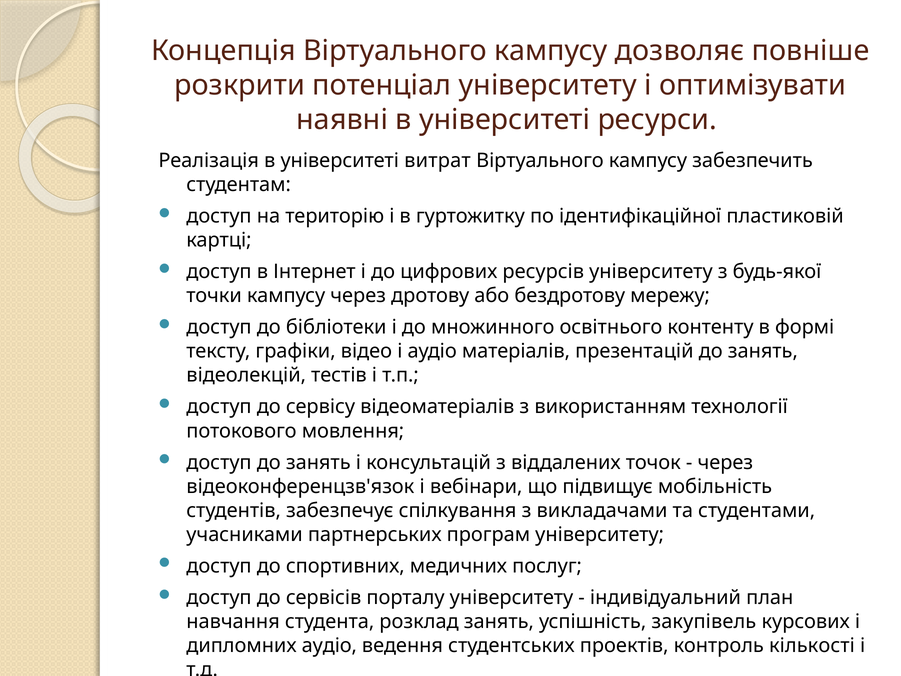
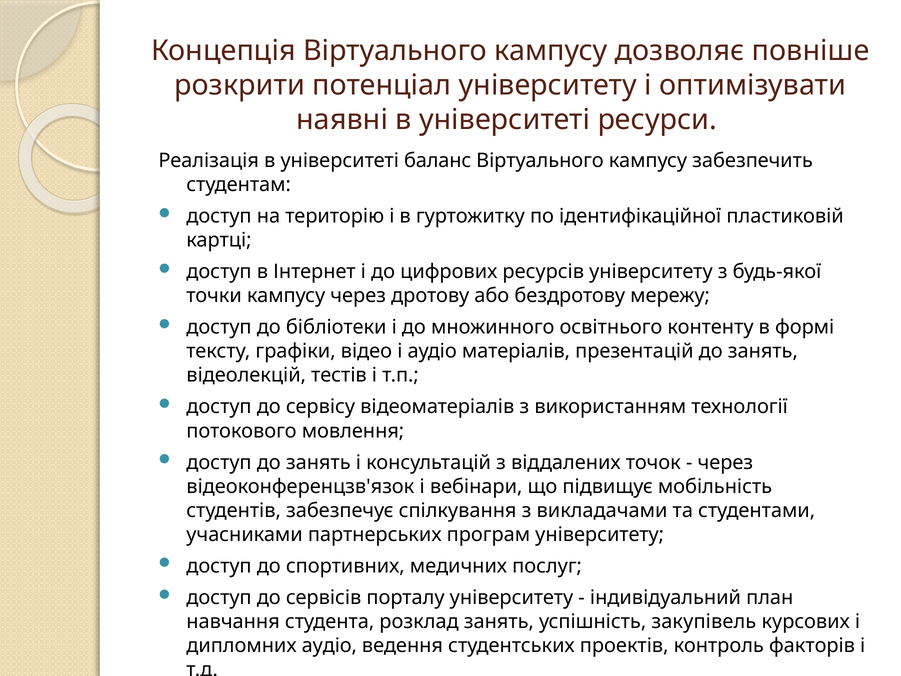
витрат: витрат -> баланс
кількості: кількості -> факторів
